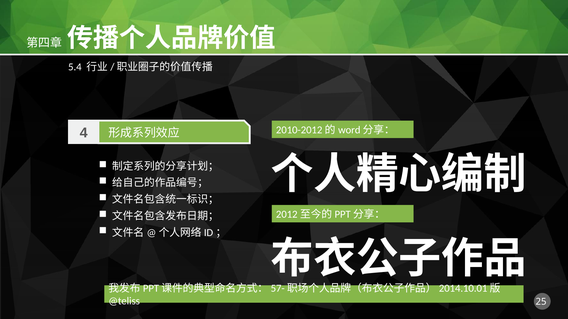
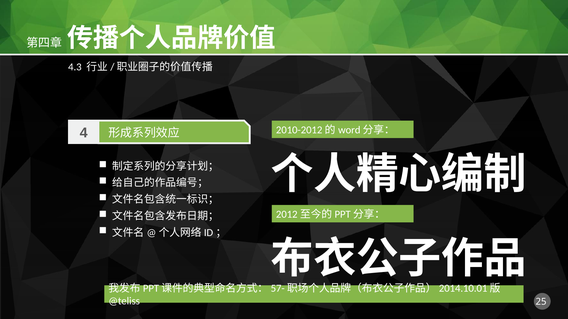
5.4: 5.4 -> 4.3
